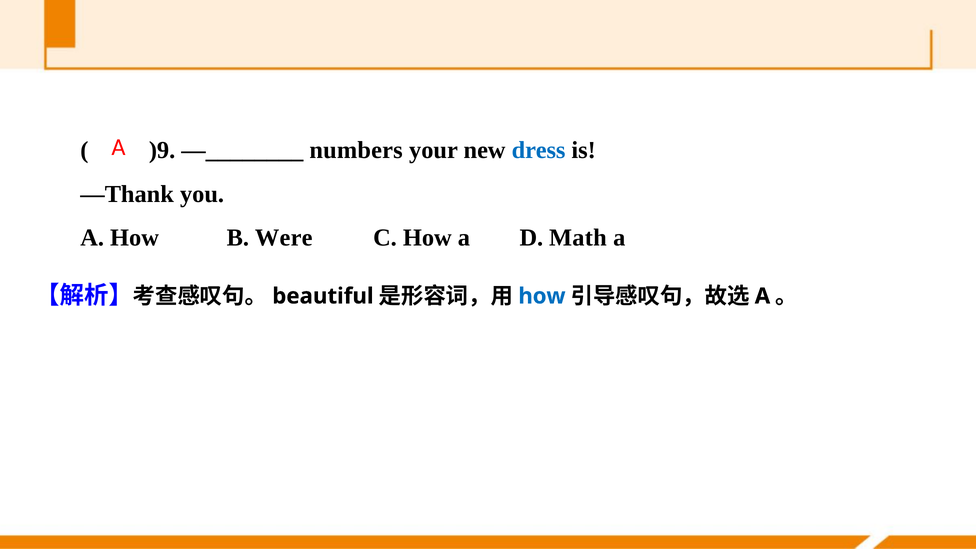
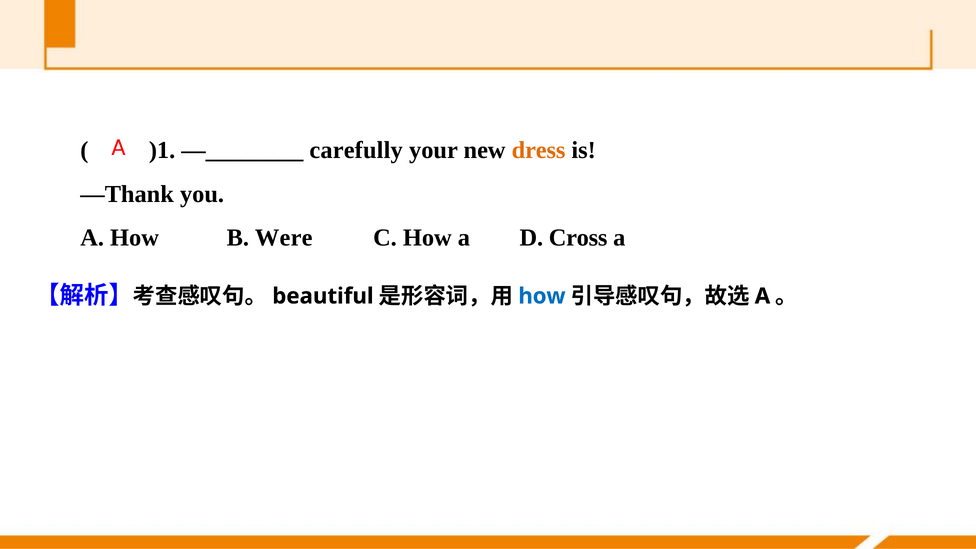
)9: )9 -> )1
numbers: numbers -> carefully
dress colour: blue -> orange
Math: Math -> Cross
